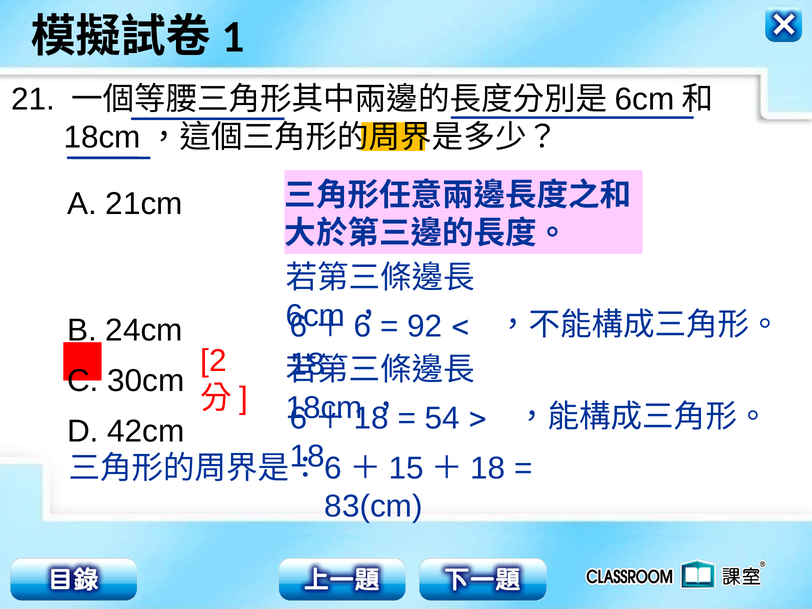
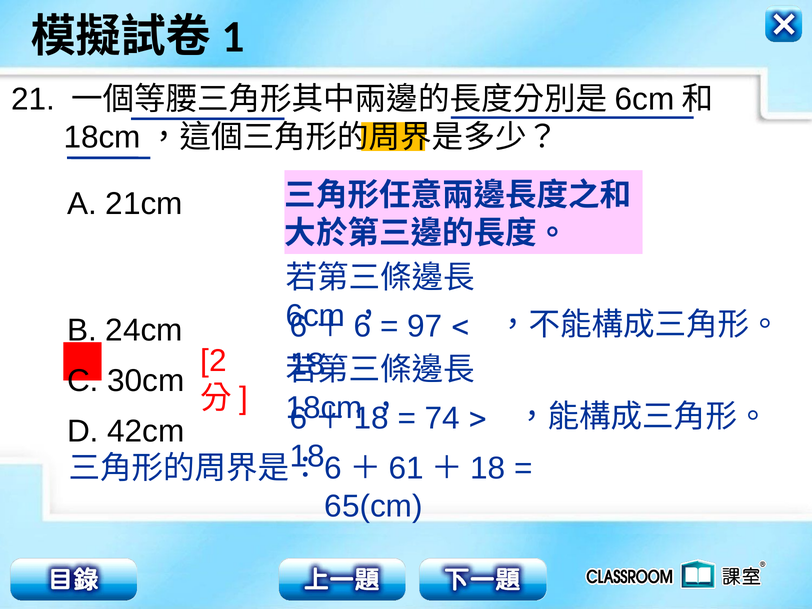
92: 92 -> 97
54: 54 -> 74
15: 15 -> 61
83(cm: 83(cm -> 65(cm
